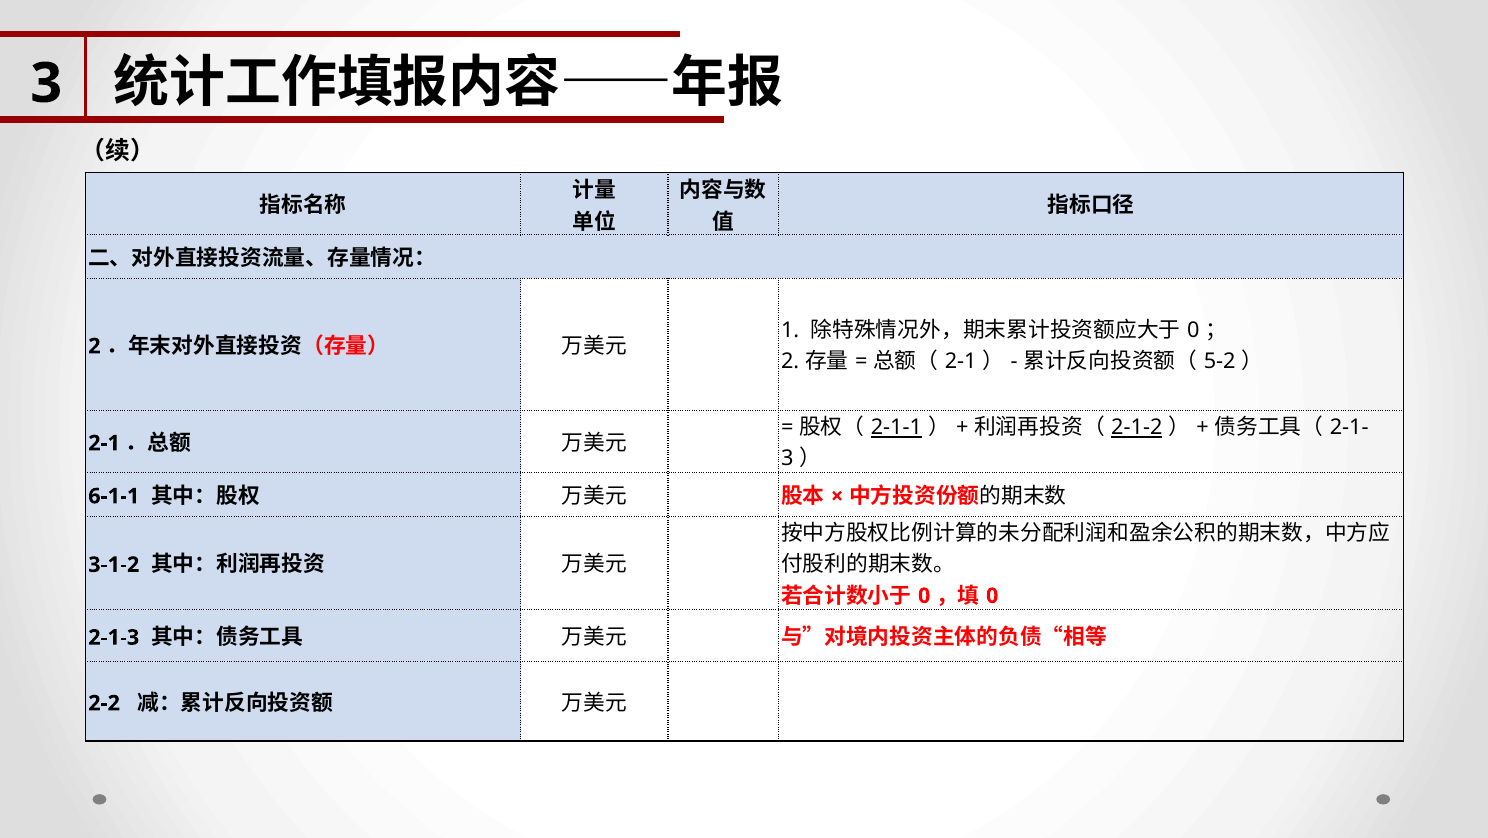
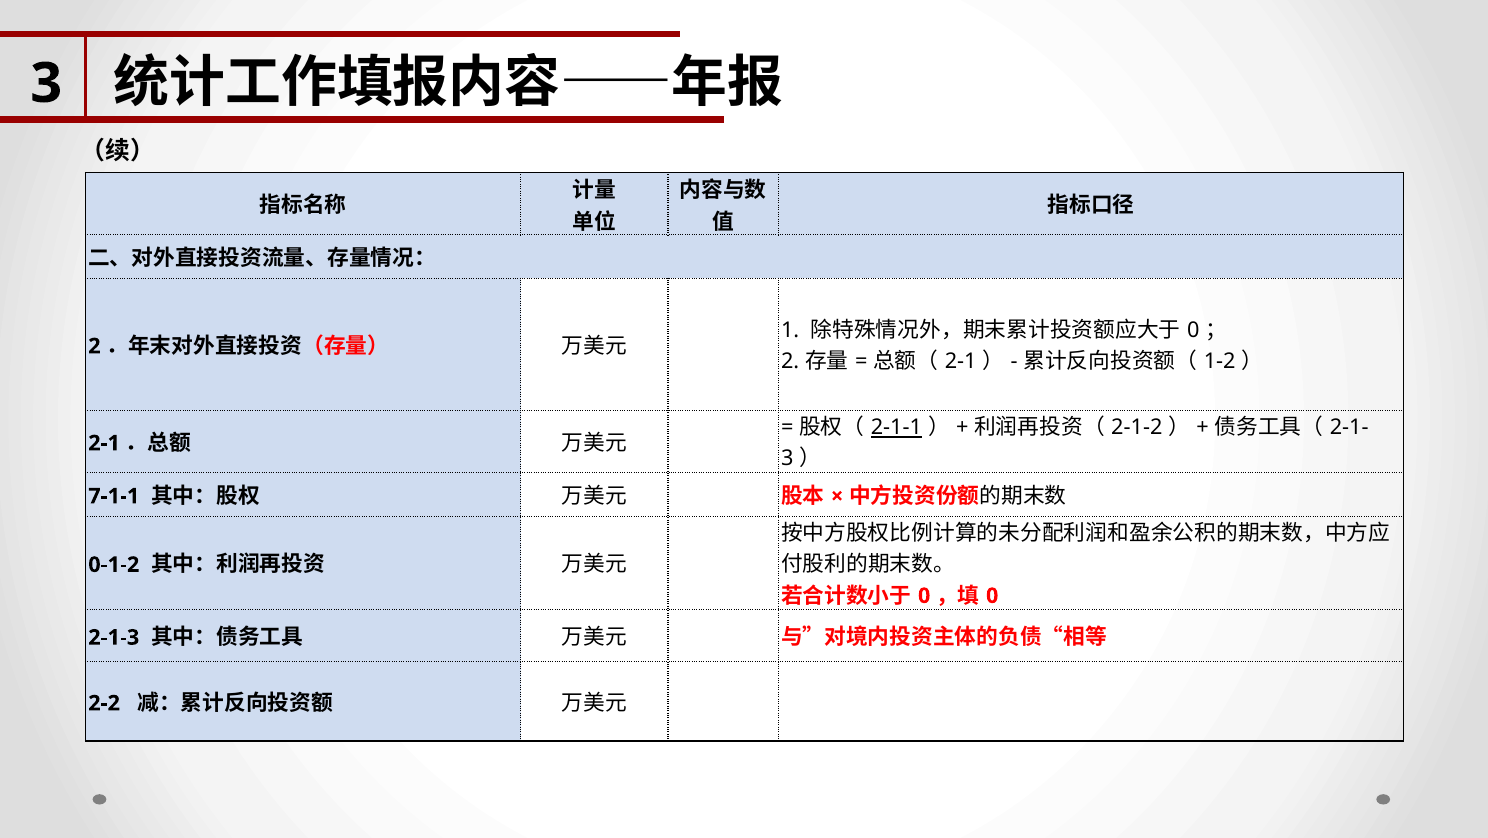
5-2: 5-2 -> 1-2
2-1-2 underline: present -> none
6-1-1: 6-1-1 -> 7-1-1
3-1-2: 3-1-2 -> 0-1-2
